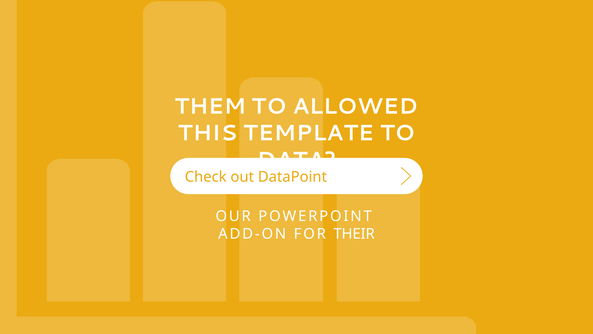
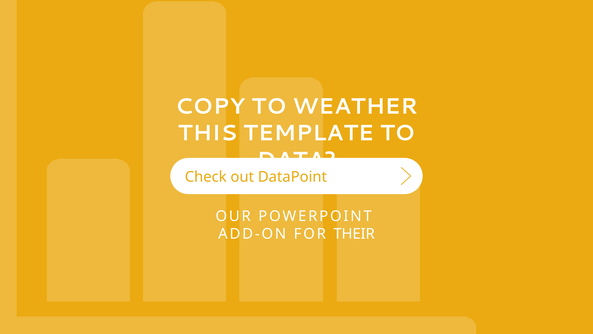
THEM: THEM -> COPY
ALLOWED: ALLOWED -> WEATHER
